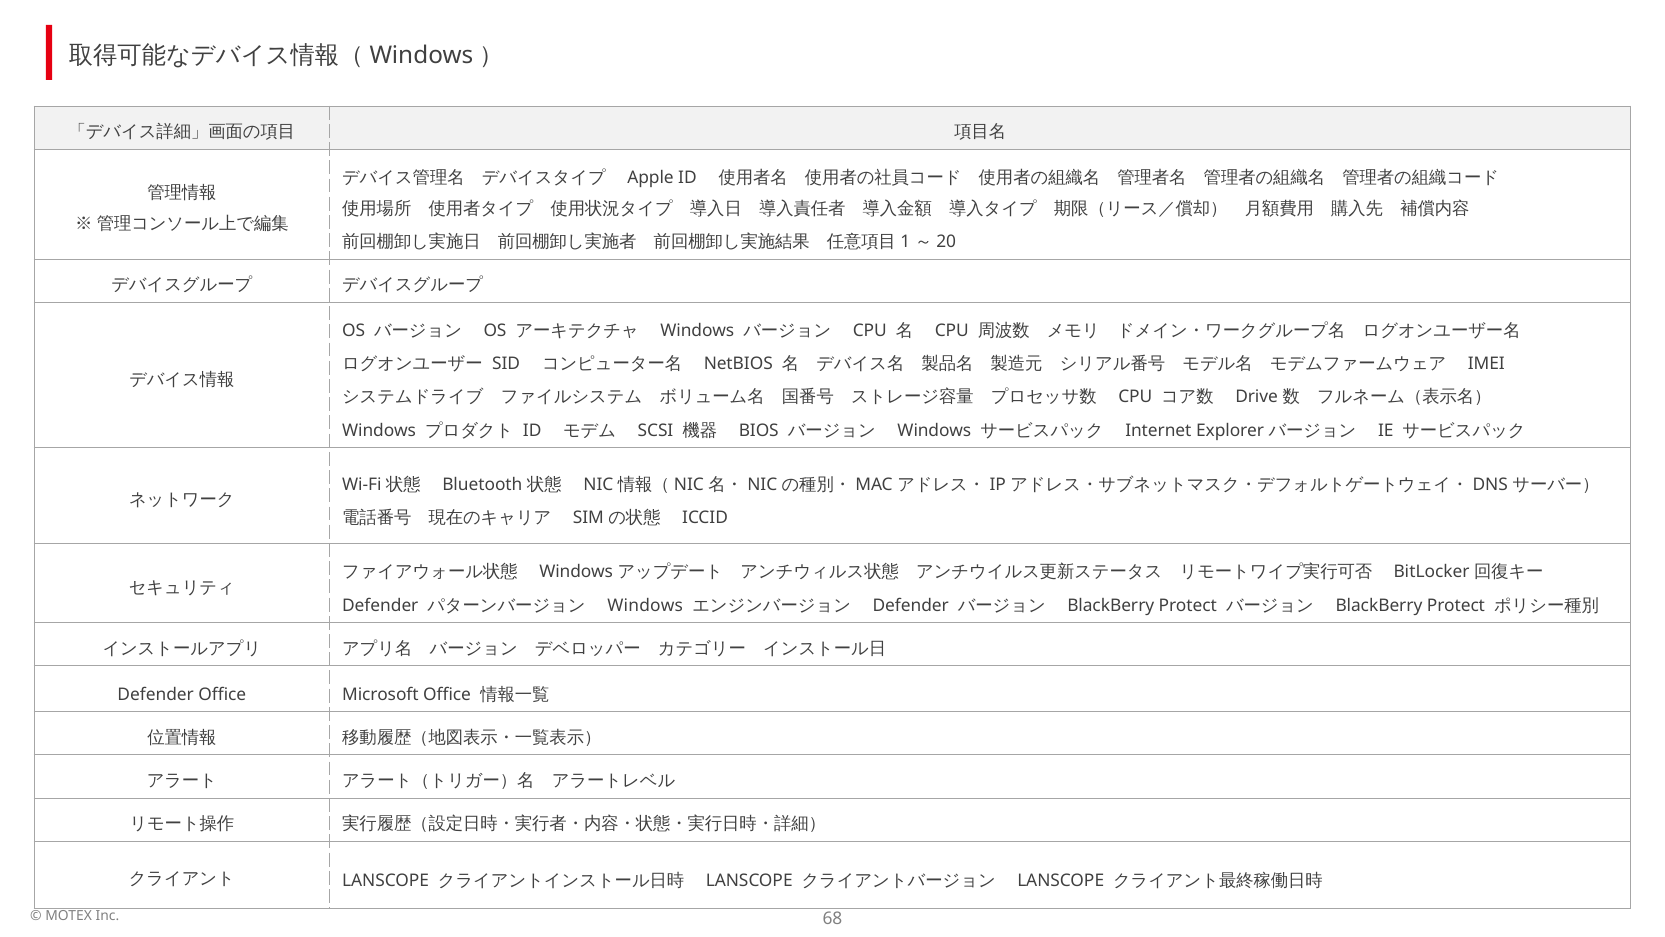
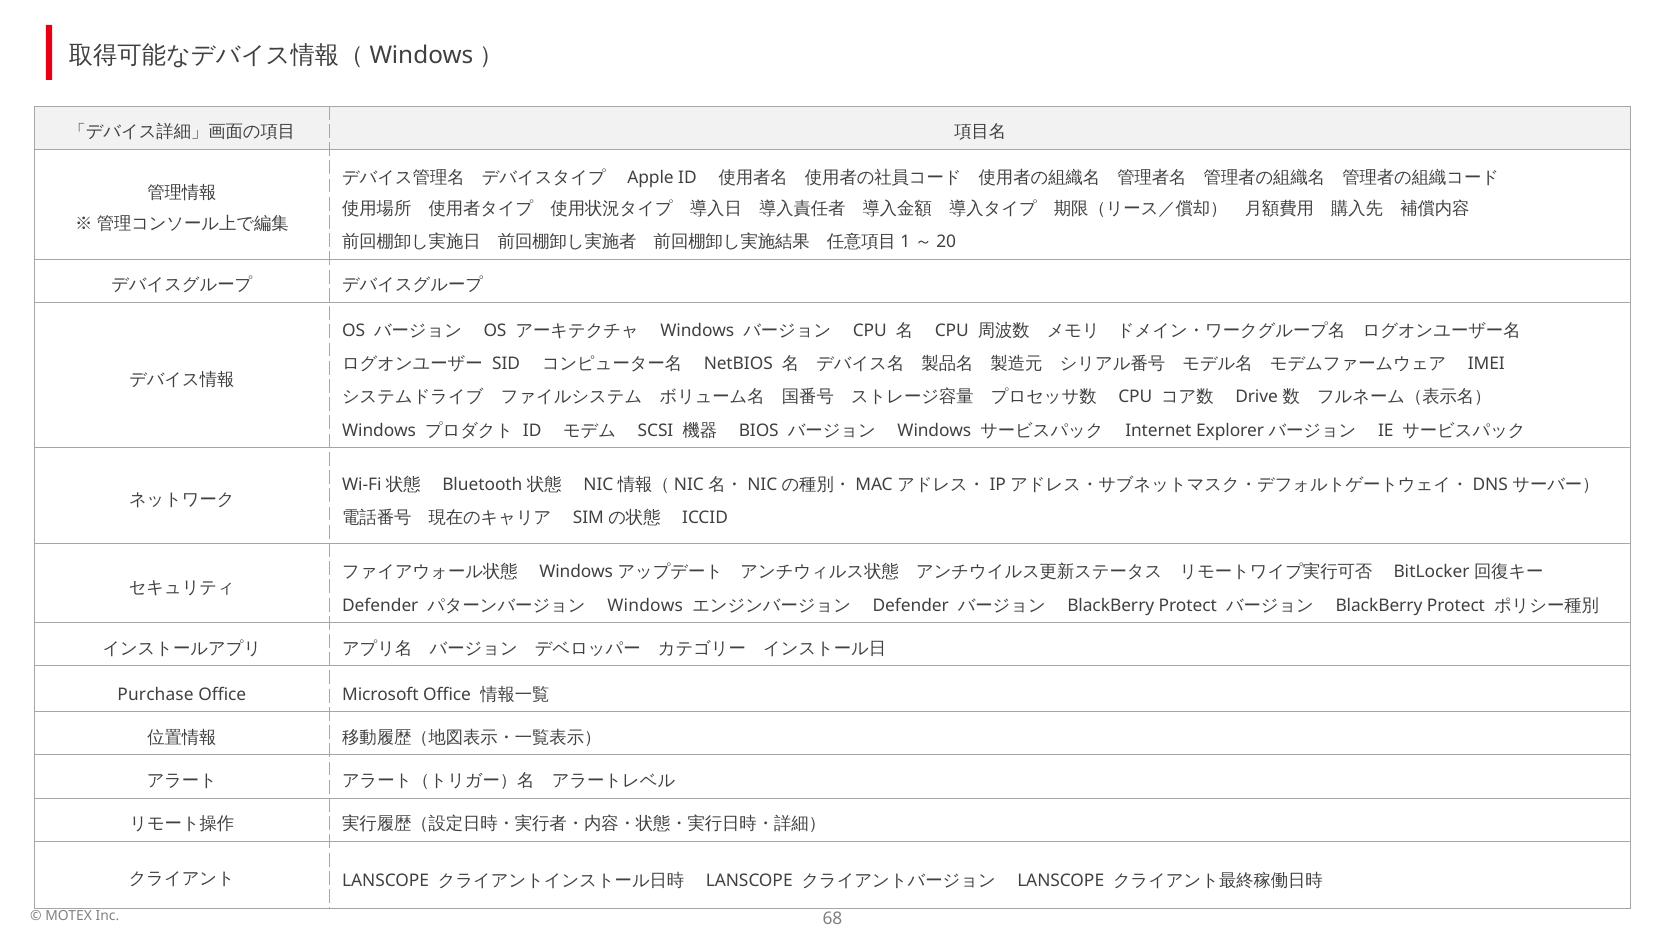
Defender at (156, 694): Defender -> Purchase
